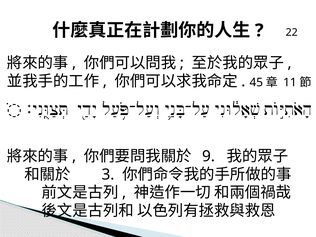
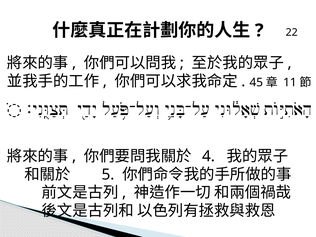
9: 9 -> 4
3: 3 -> 5
